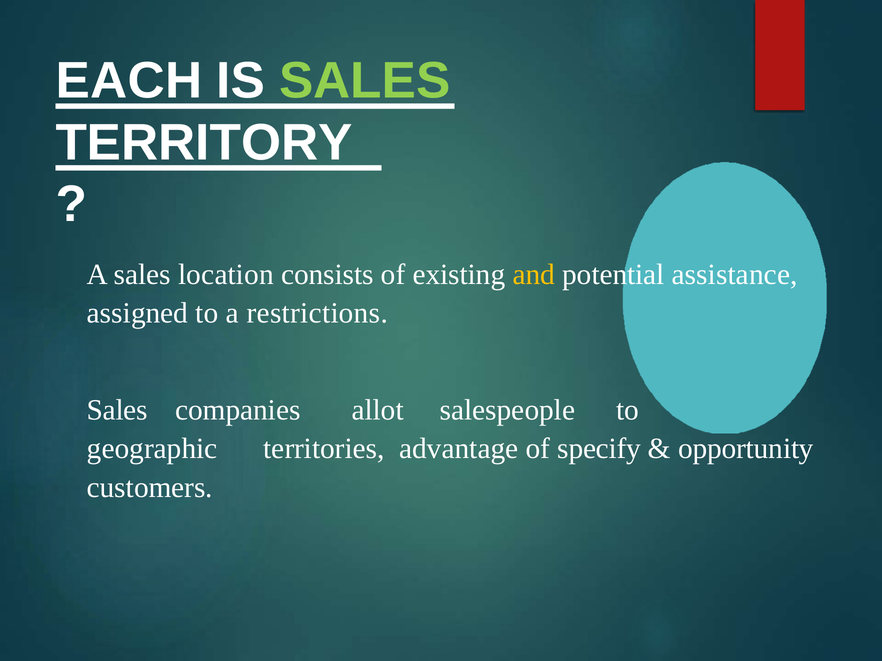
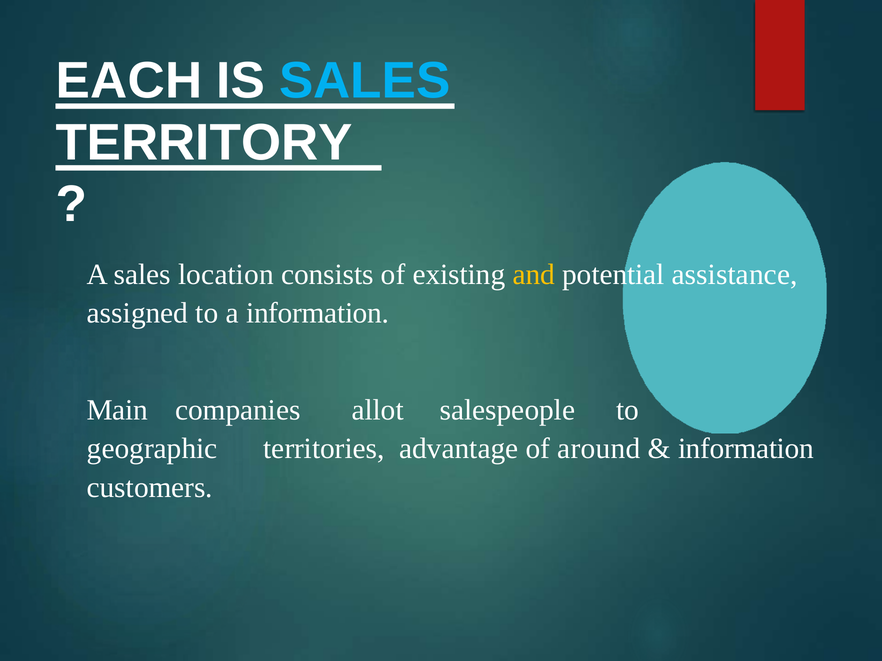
SALES at (365, 81) colour: light green -> light blue
a restrictions: restrictions -> information
Sales at (117, 410): Sales -> Main
specify: specify -> around
opportunity at (746, 449): opportunity -> information
